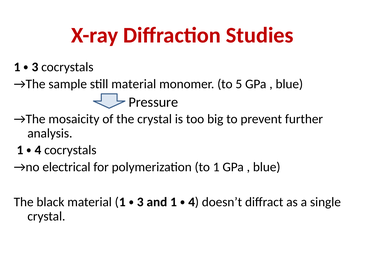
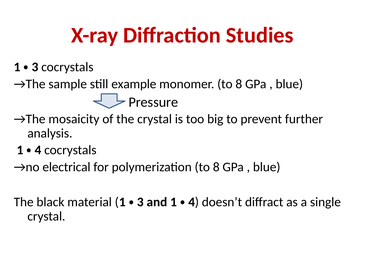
still material: material -> example
monomer to 5: 5 -> 8
polymerization to 1: 1 -> 8
